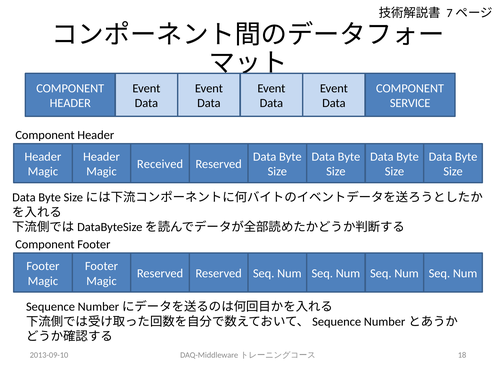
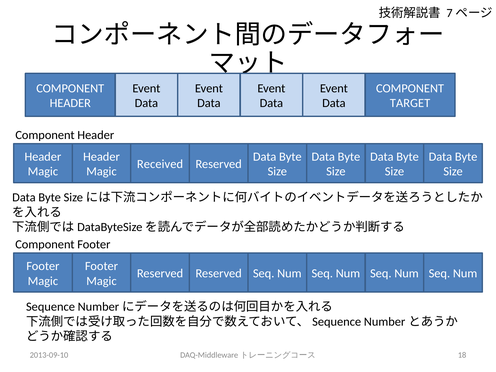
SERVICE: SERVICE -> TARGET
